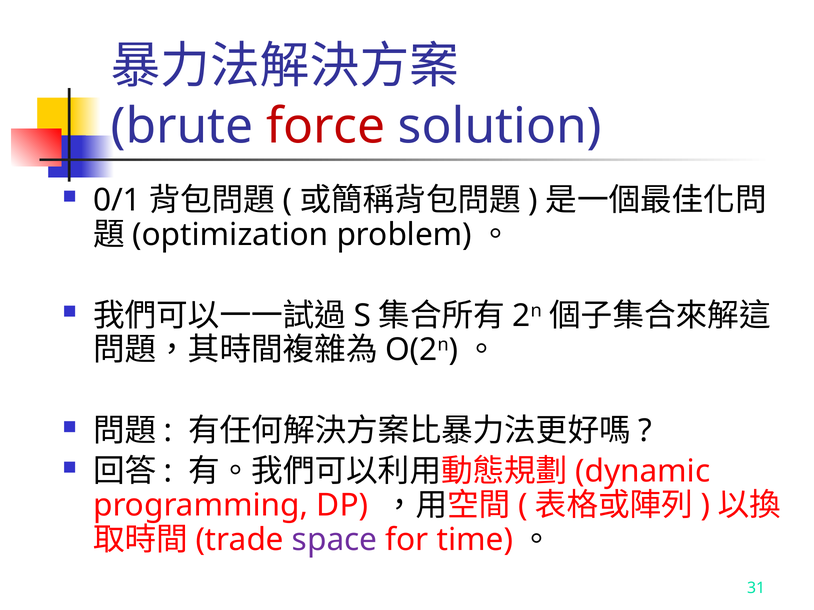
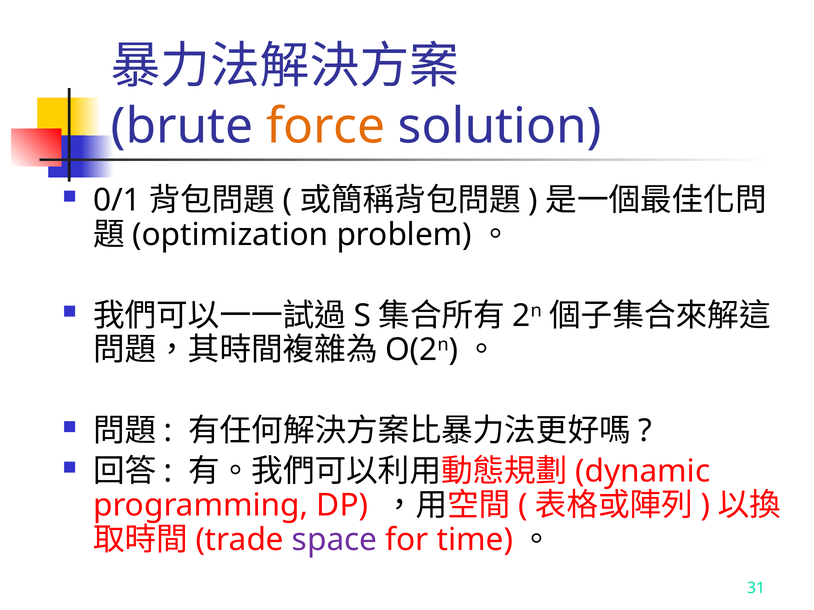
force colour: red -> orange
